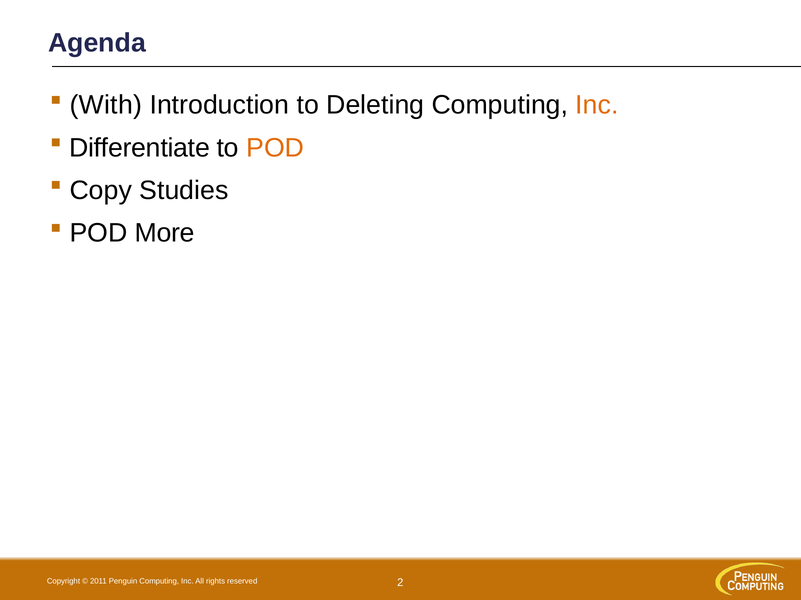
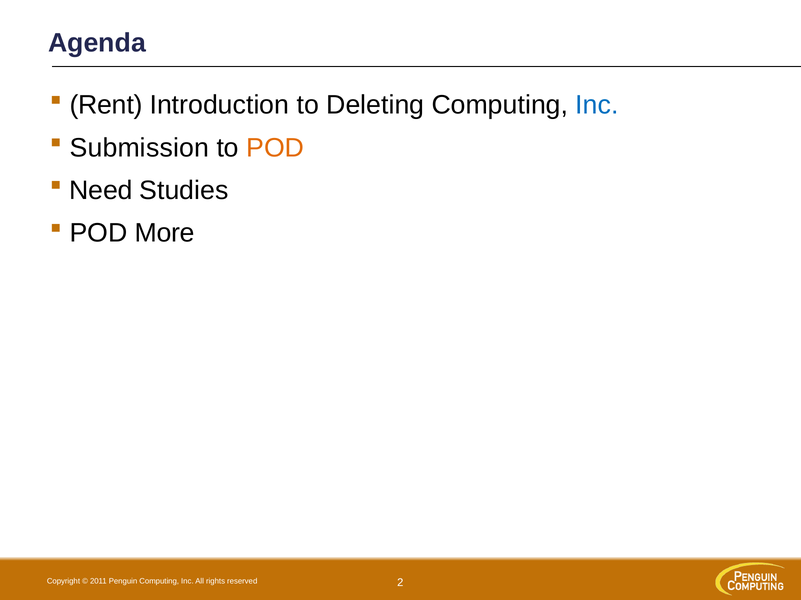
With: With -> Rent
Inc at (597, 105) colour: orange -> blue
Differentiate: Differentiate -> Submission
Copy: Copy -> Need
